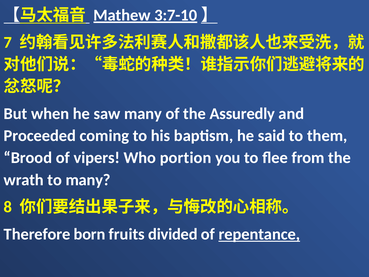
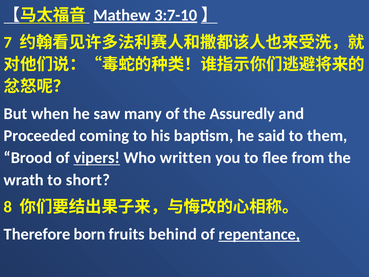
vipers underline: none -> present
portion: portion -> written
to many: many -> short
divided: divided -> behind
